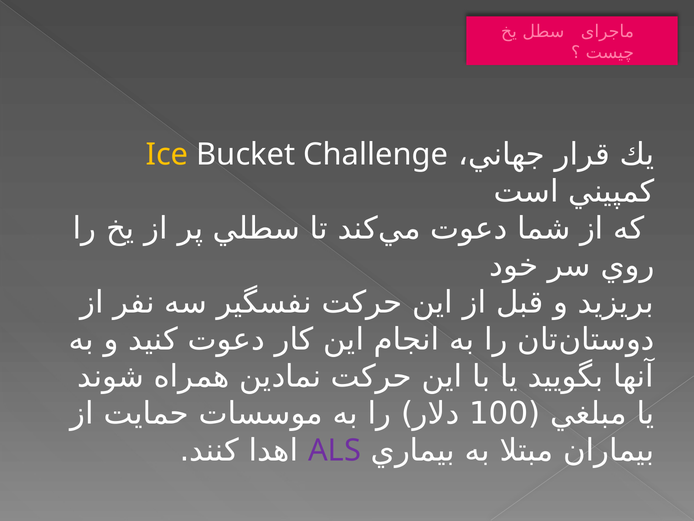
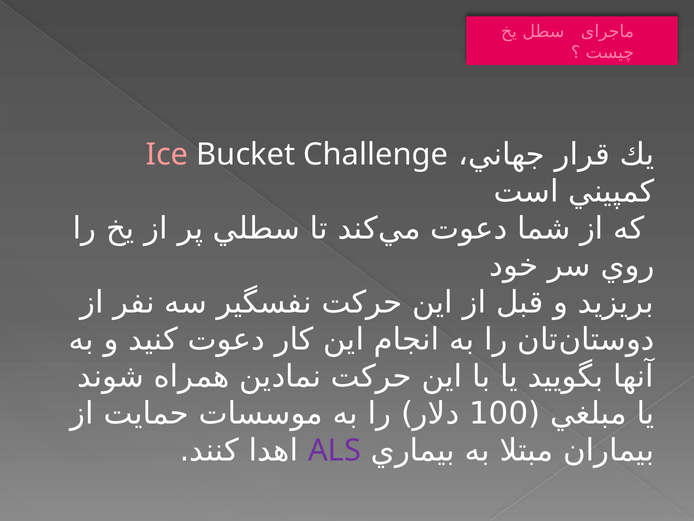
Ice colour: yellow -> pink
